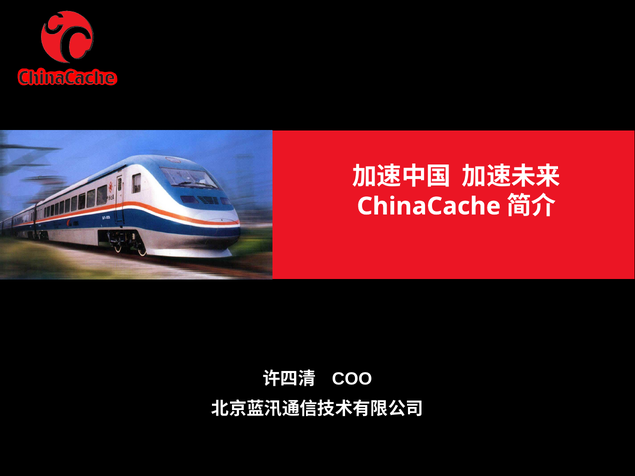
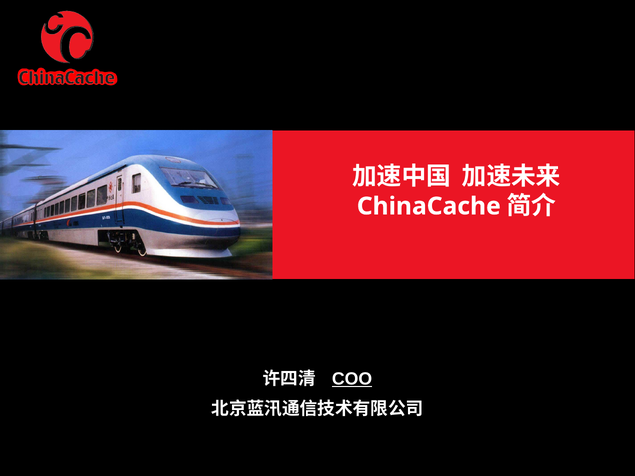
COO underline: none -> present
